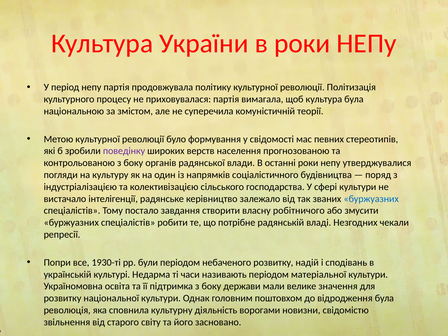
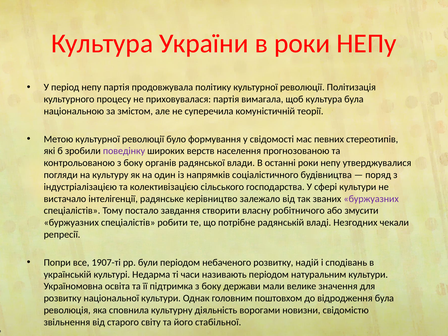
буржуазних at (371, 199) colour: blue -> purple
1930-ті: 1930-ті -> 1907-ті
матеріальної: матеріальної -> натуральним
засновано: засновано -> стабільної
